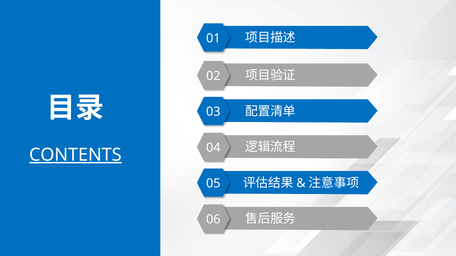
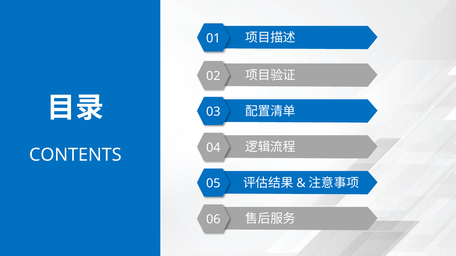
CONTENTS underline: present -> none
